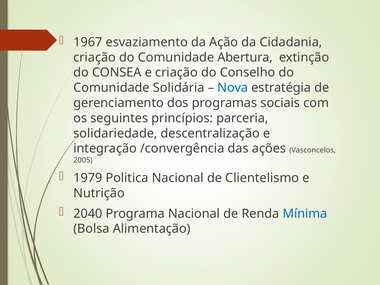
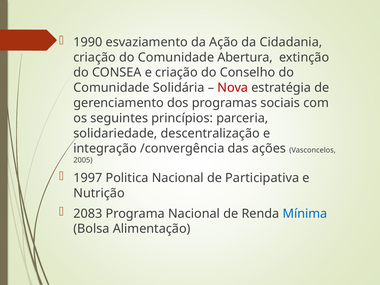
1967: 1967 -> 1990
Nova colour: blue -> red
1979: 1979 -> 1997
Clientelismo: Clientelismo -> Participativa
2040: 2040 -> 2083
